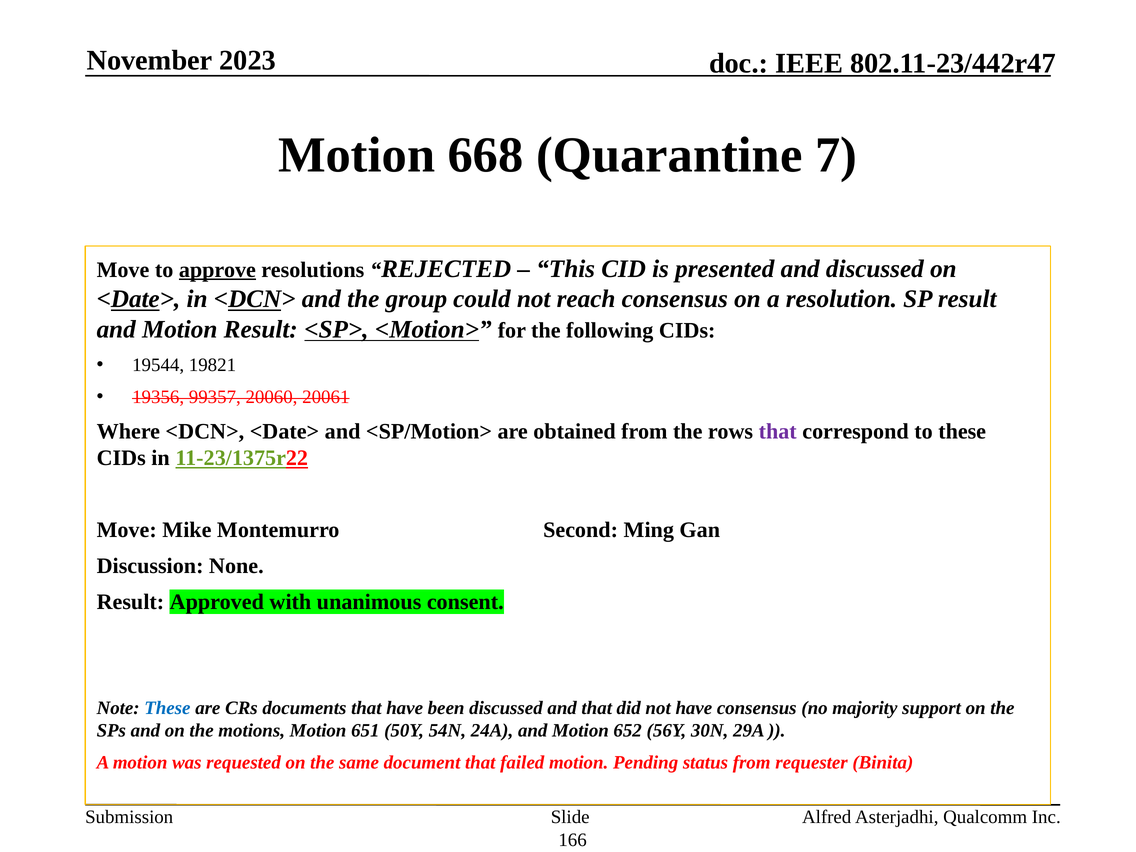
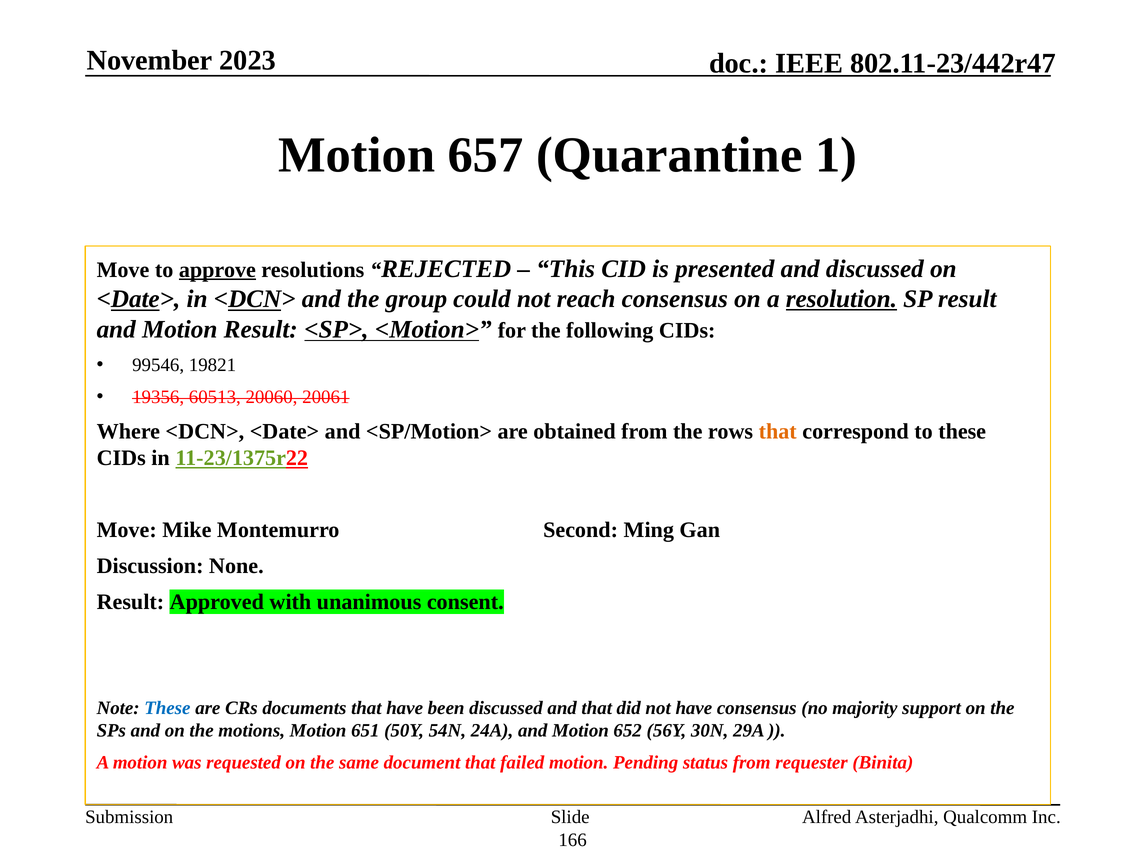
668: 668 -> 657
7: 7 -> 1
resolution underline: none -> present
19544: 19544 -> 99546
99357: 99357 -> 60513
that at (778, 431) colour: purple -> orange
